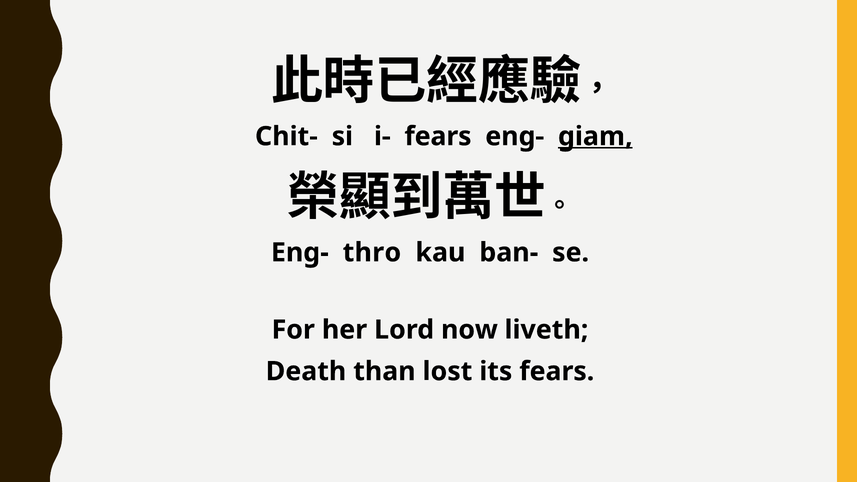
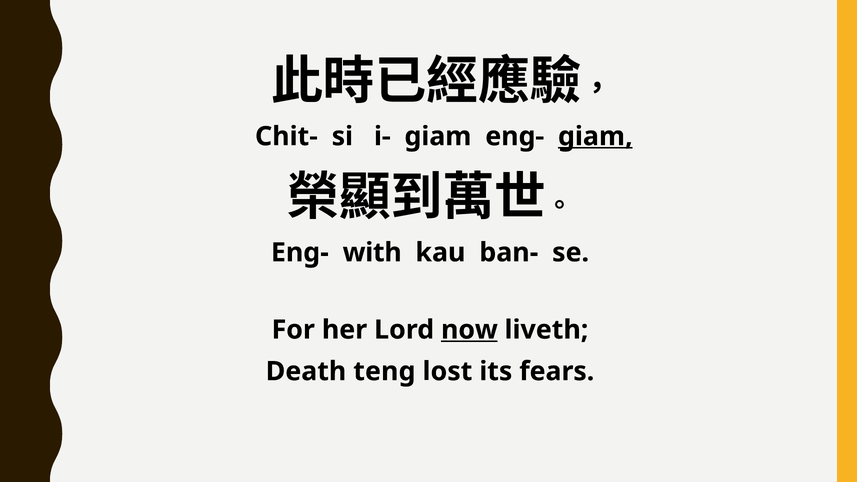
i- fears: fears -> giam
thro: thro -> with
now underline: none -> present
than: than -> teng
